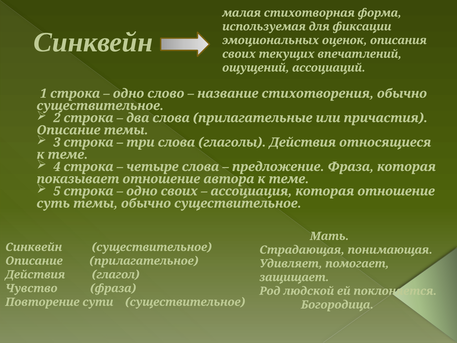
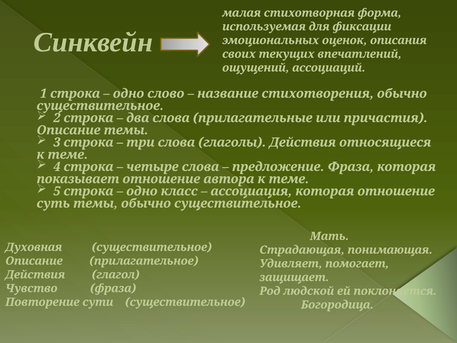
одно своих: своих -> класс
Синквейн at (34, 247): Синквейн -> Духовная
